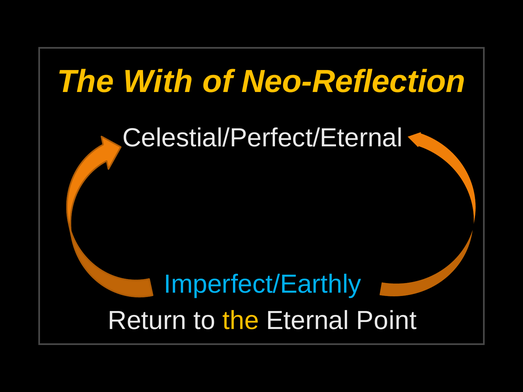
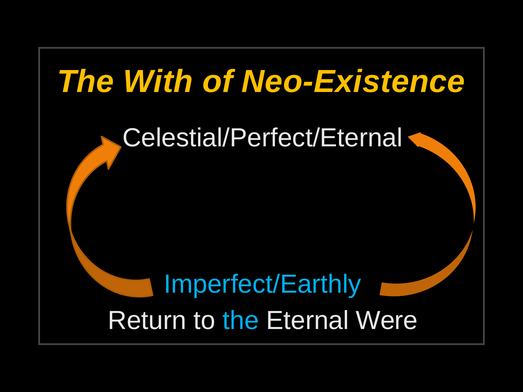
Neo-Reflection: Neo-Reflection -> Neo-Existence
the at (241, 321) colour: yellow -> light blue
Point: Point -> Were
